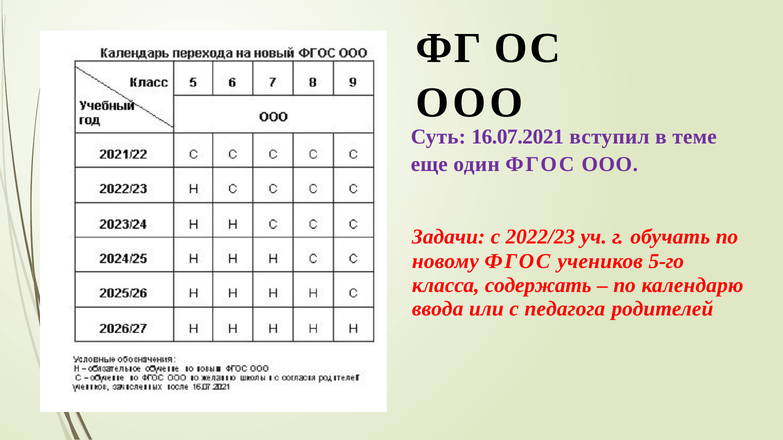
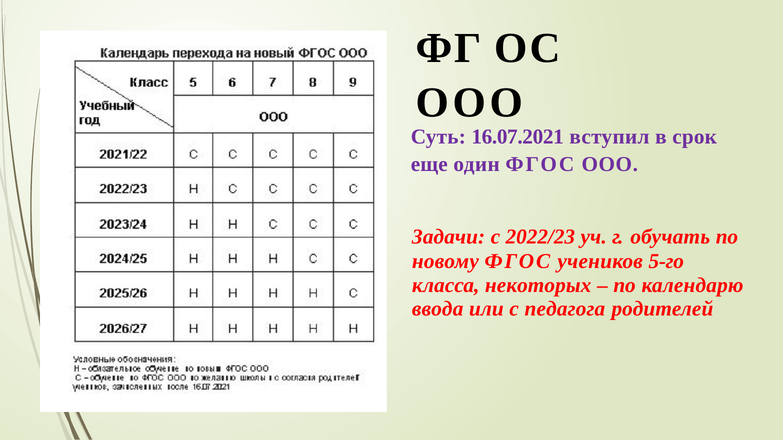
теме: теме -> срок
содержать: содержать -> некоторых
